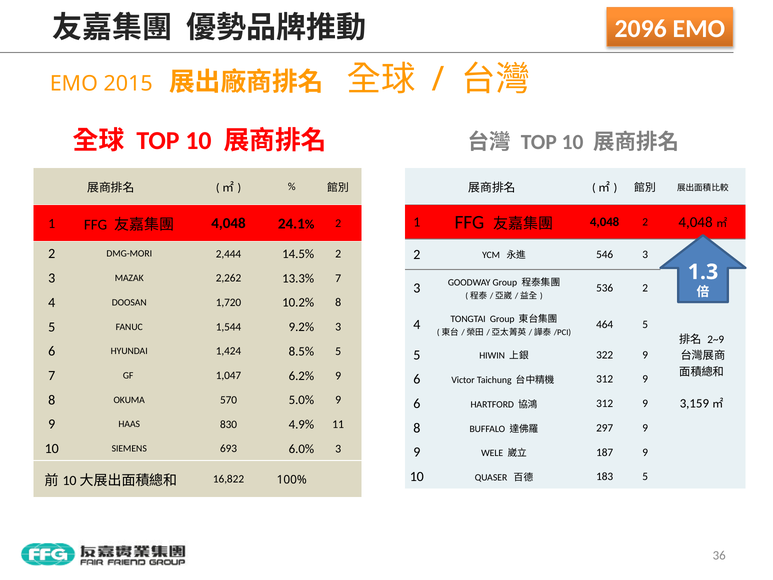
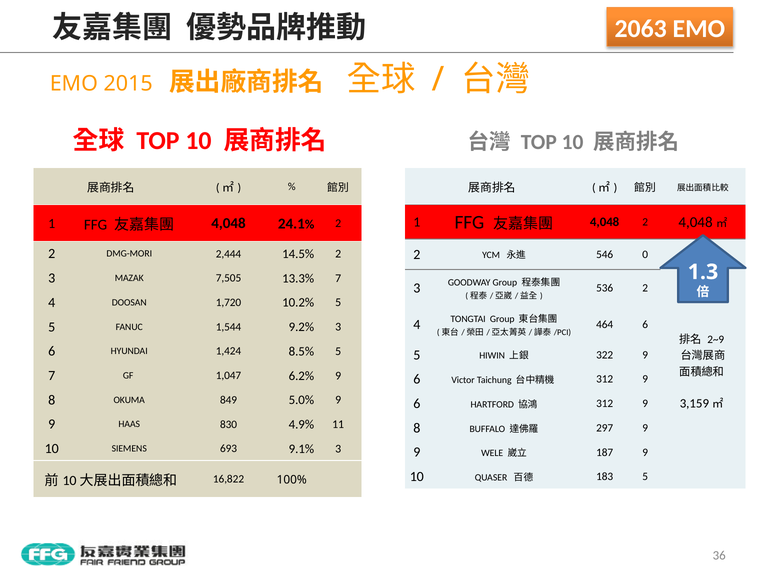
2096: 2096 -> 2063
546 3: 3 -> 0
2,262: 2,262 -> 7,505
10.2% 8: 8 -> 5
464 5: 5 -> 6
570: 570 -> 849
6.0%: 6.0% -> 9.1%
